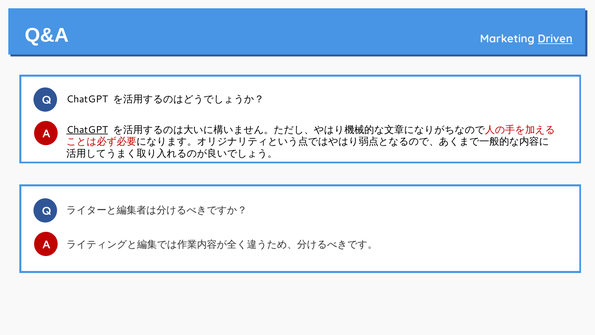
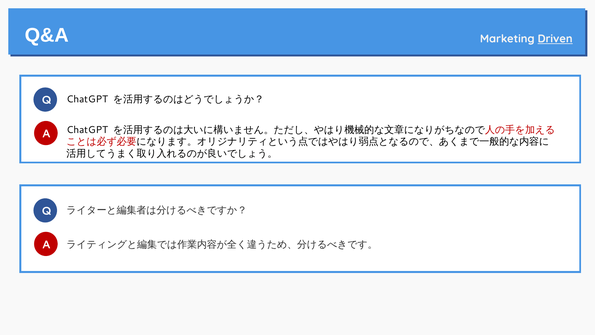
ChatGPT at (87, 130) underline: present -> none
